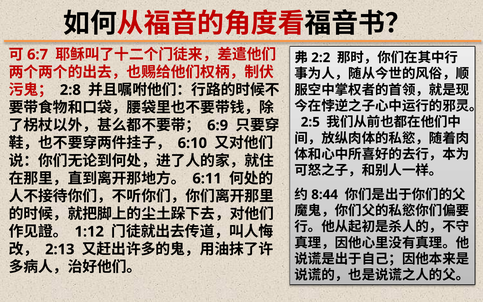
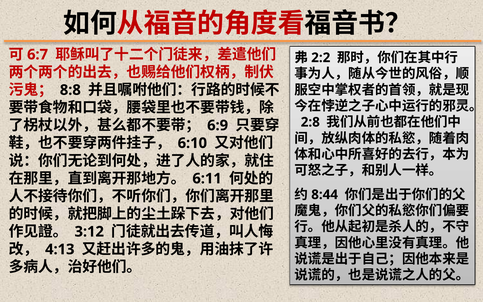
2:8: 2:8 -> 8:8
2:5: 2:5 -> 2:8
1:12: 1:12 -> 3:12
2:13: 2:13 -> 4:13
